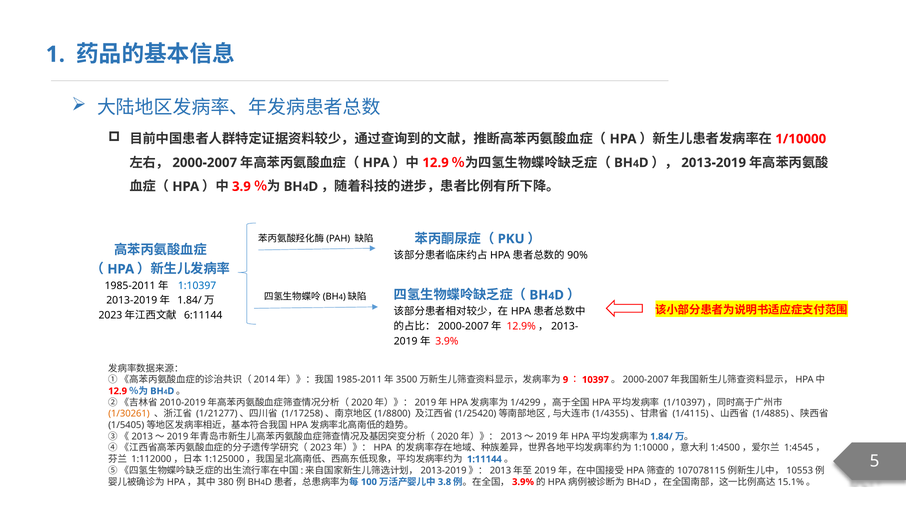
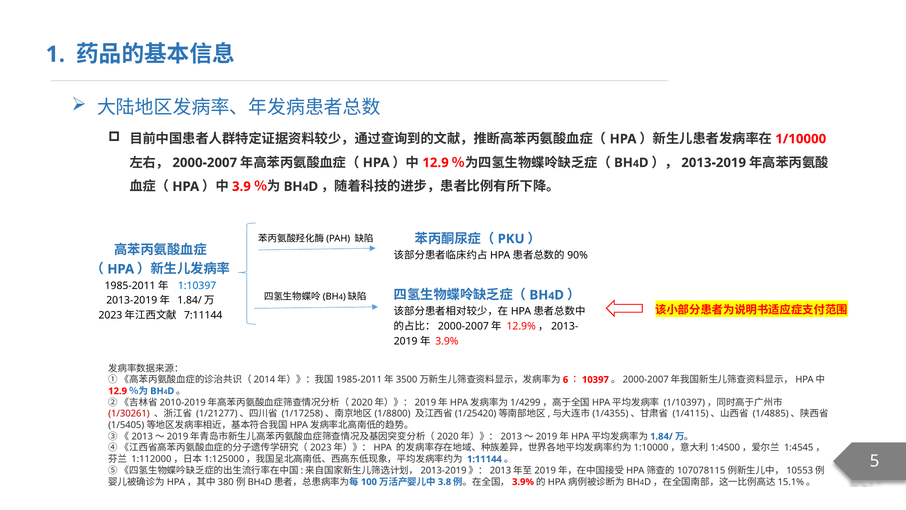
6:11144: 6:11144 -> 7:11144
9: 9 -> 6
1/30261 colour: orange -> red
